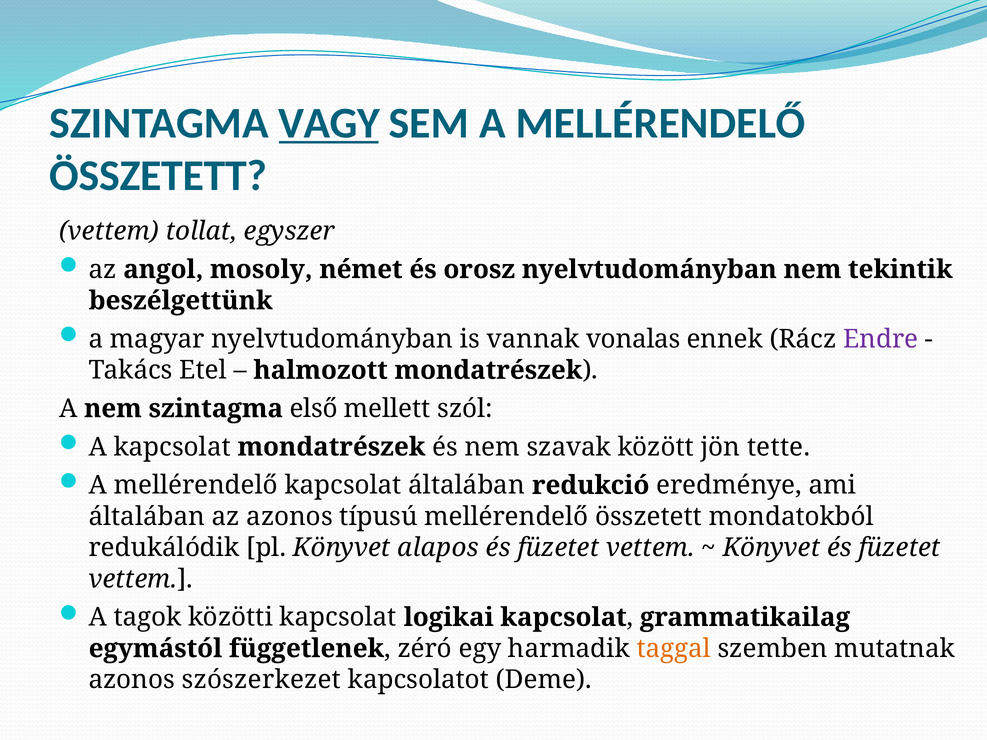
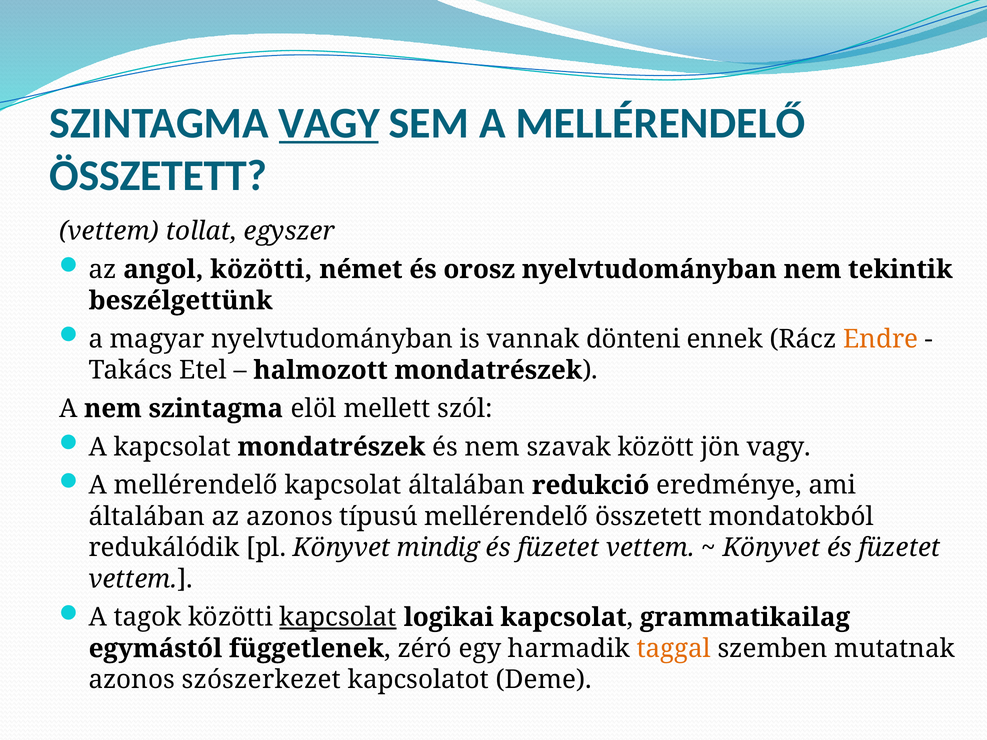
angol mosoly: mosoly -> közötti
vonalas: vonalas -> dönteni
Endre colour: purple -> orange
első: első -> elöl
jön tette: tette -> vagy
alapos: alapos -> mindig
kapcsolat at (338, 618) underline: none -> present
